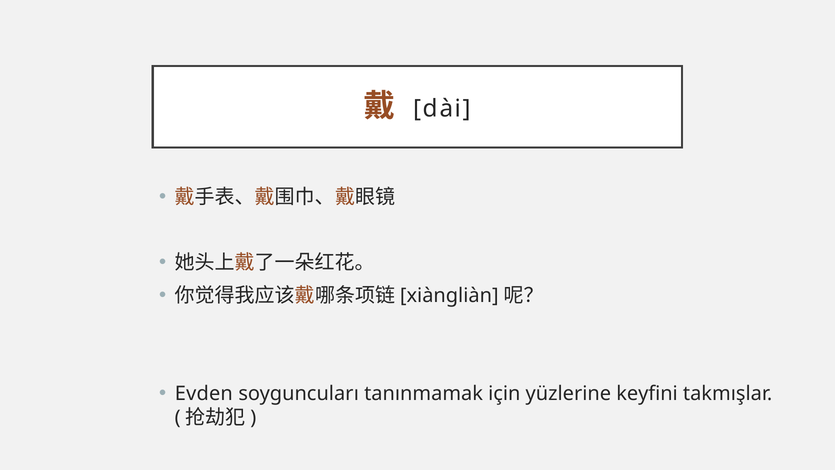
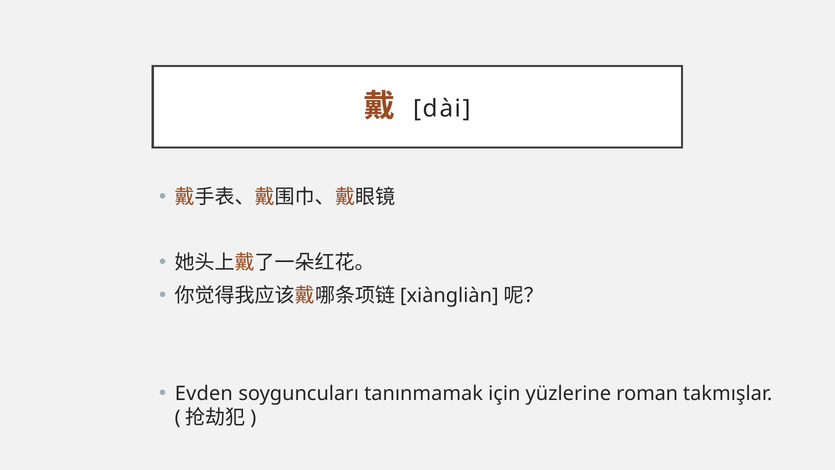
keyfini: keyfini -> roman
